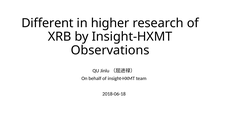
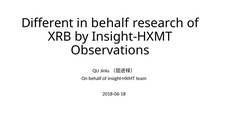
in higher: higher -> behalf
